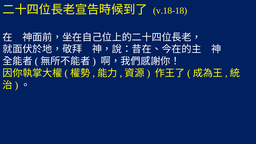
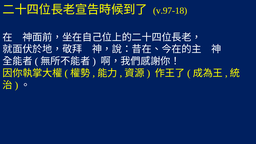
v.18-18: v.18-18 -> v.97-18
